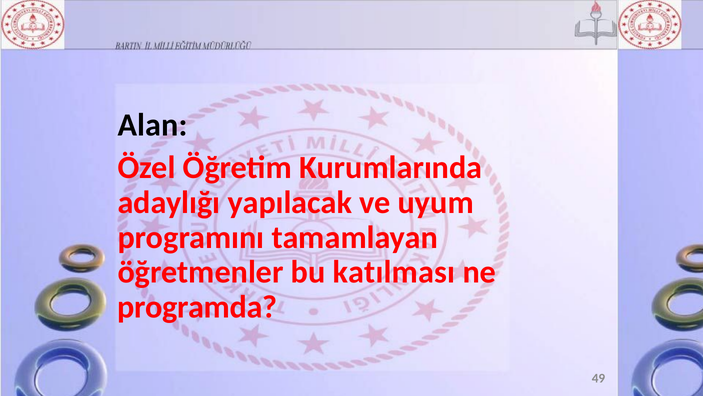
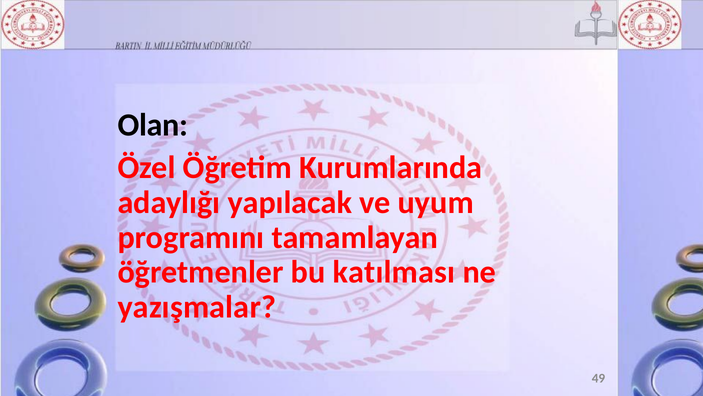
Alan: Alan -> Olan
programda: programda -> yazışmalar
